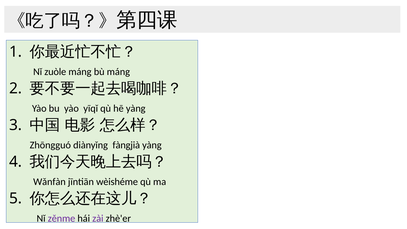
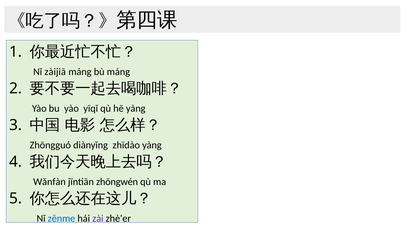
zuòle: zuòle -> zàijiā
fàngjià: fàngjià -> zhīdào
wèishéme: wèishéme -> zhōngwén
zěnme colour: purple -> blue
